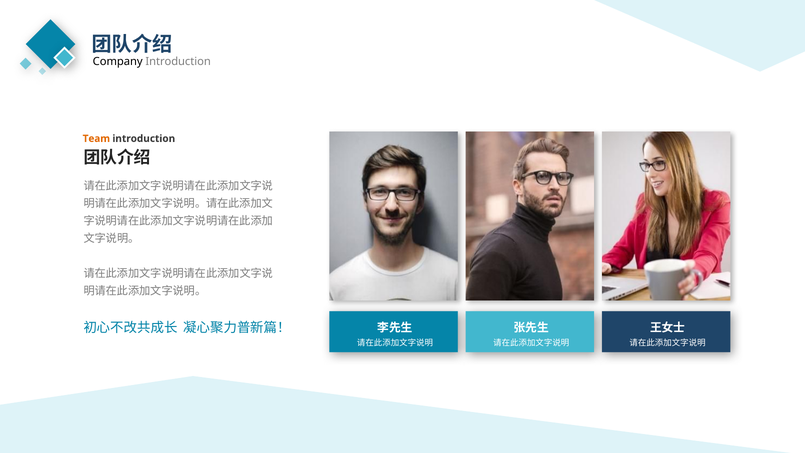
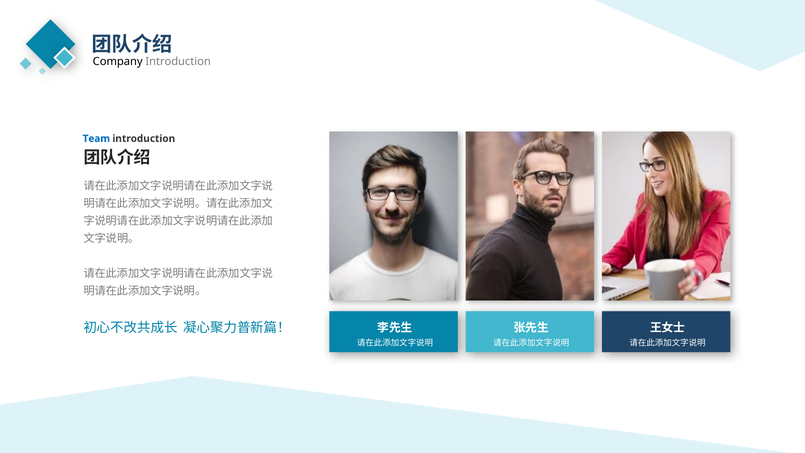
Team colour: orange -> blue
